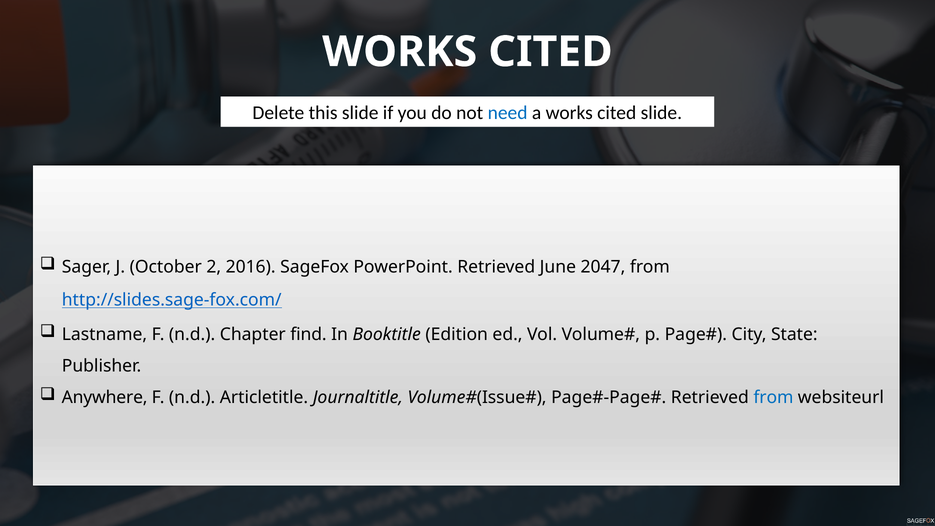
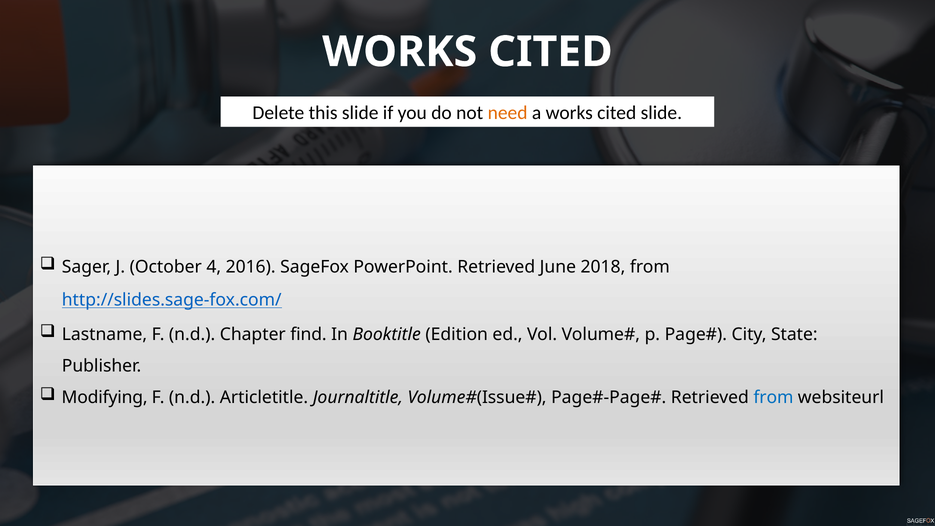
need colour: blue -> orange
2: 2 -> 4
2047: 2047 -> 2018
Anywhere: Anywhere -> Modifying
